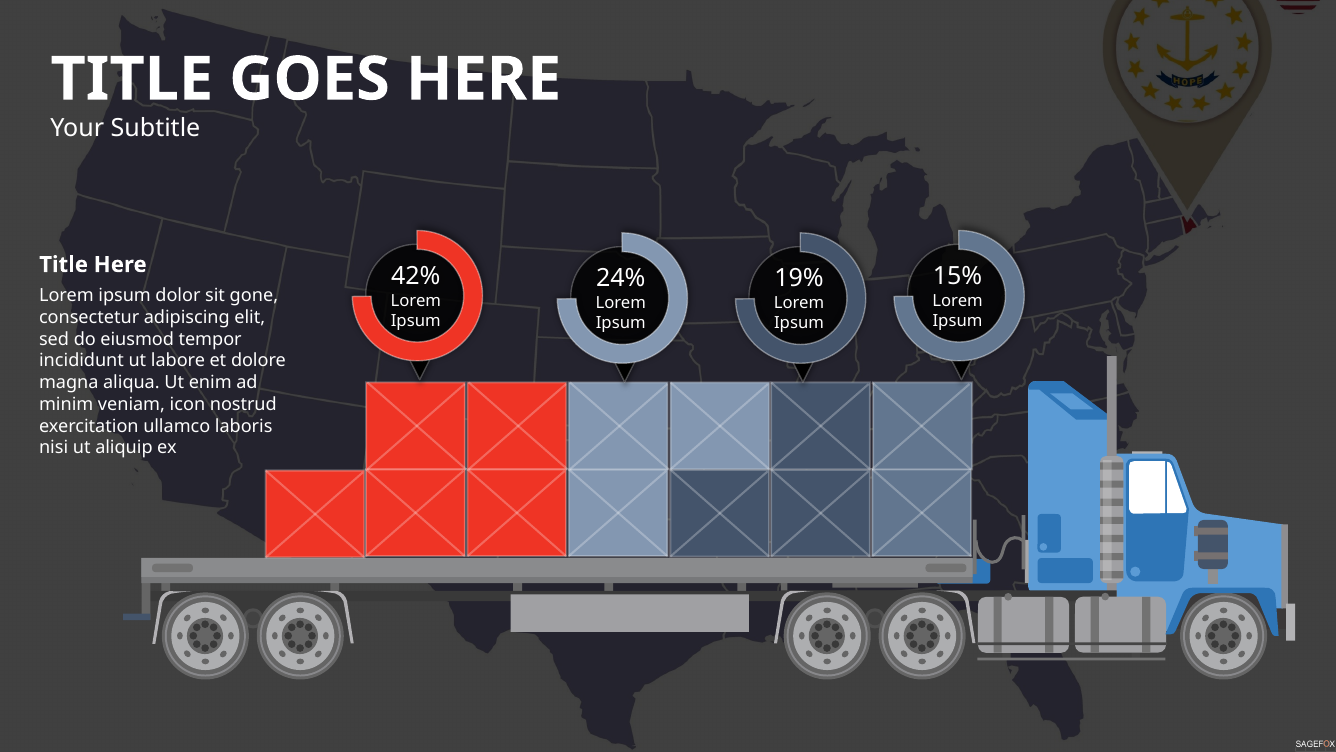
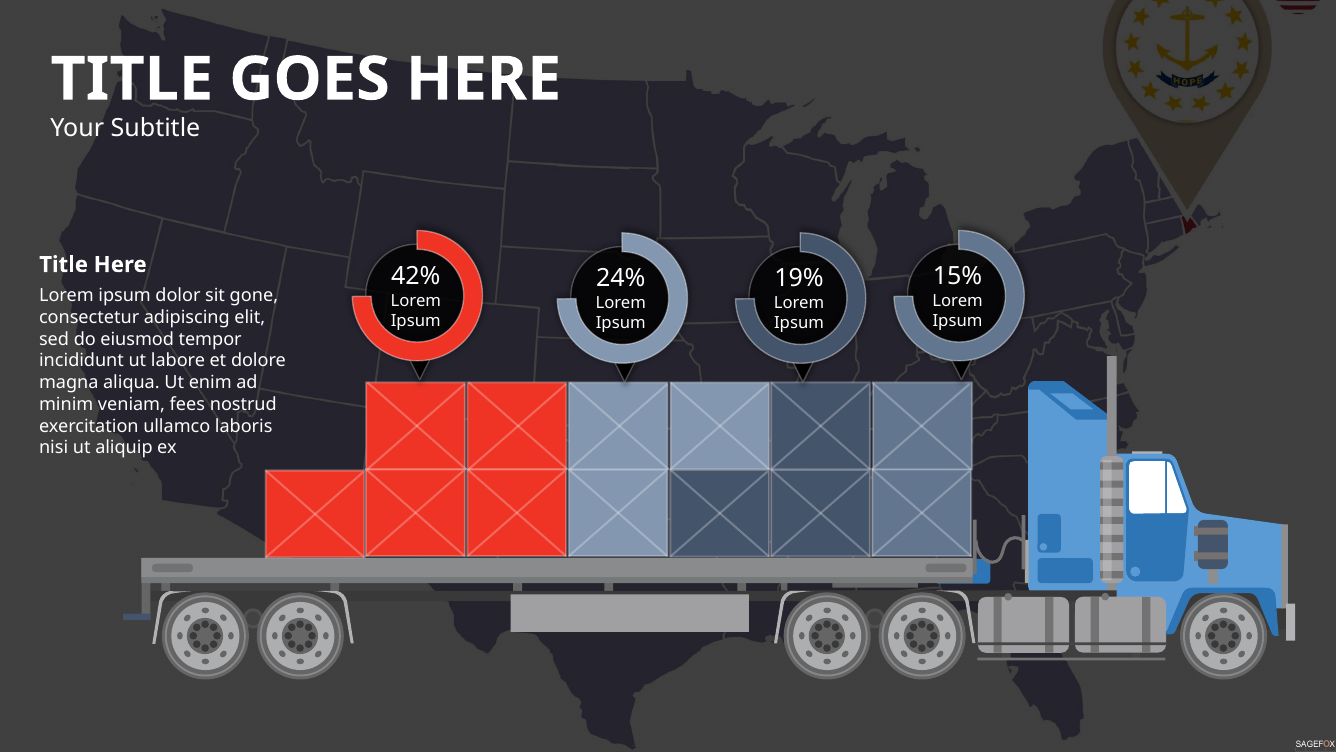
icon: icon -> fees
